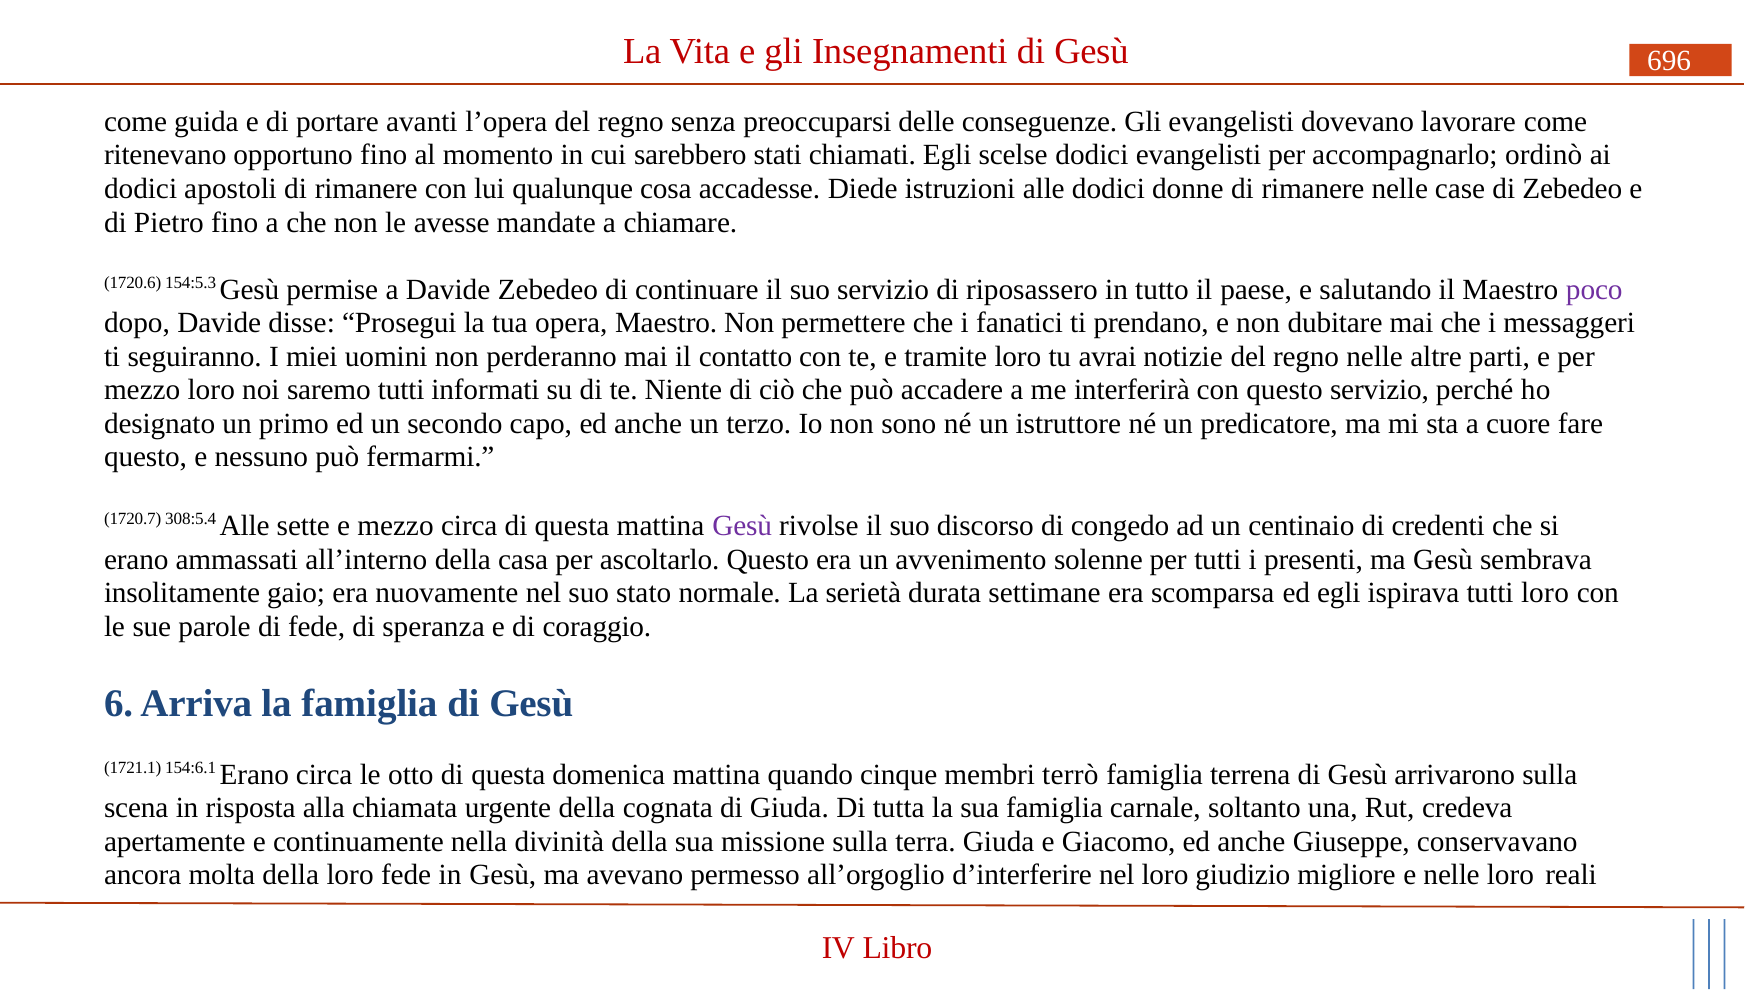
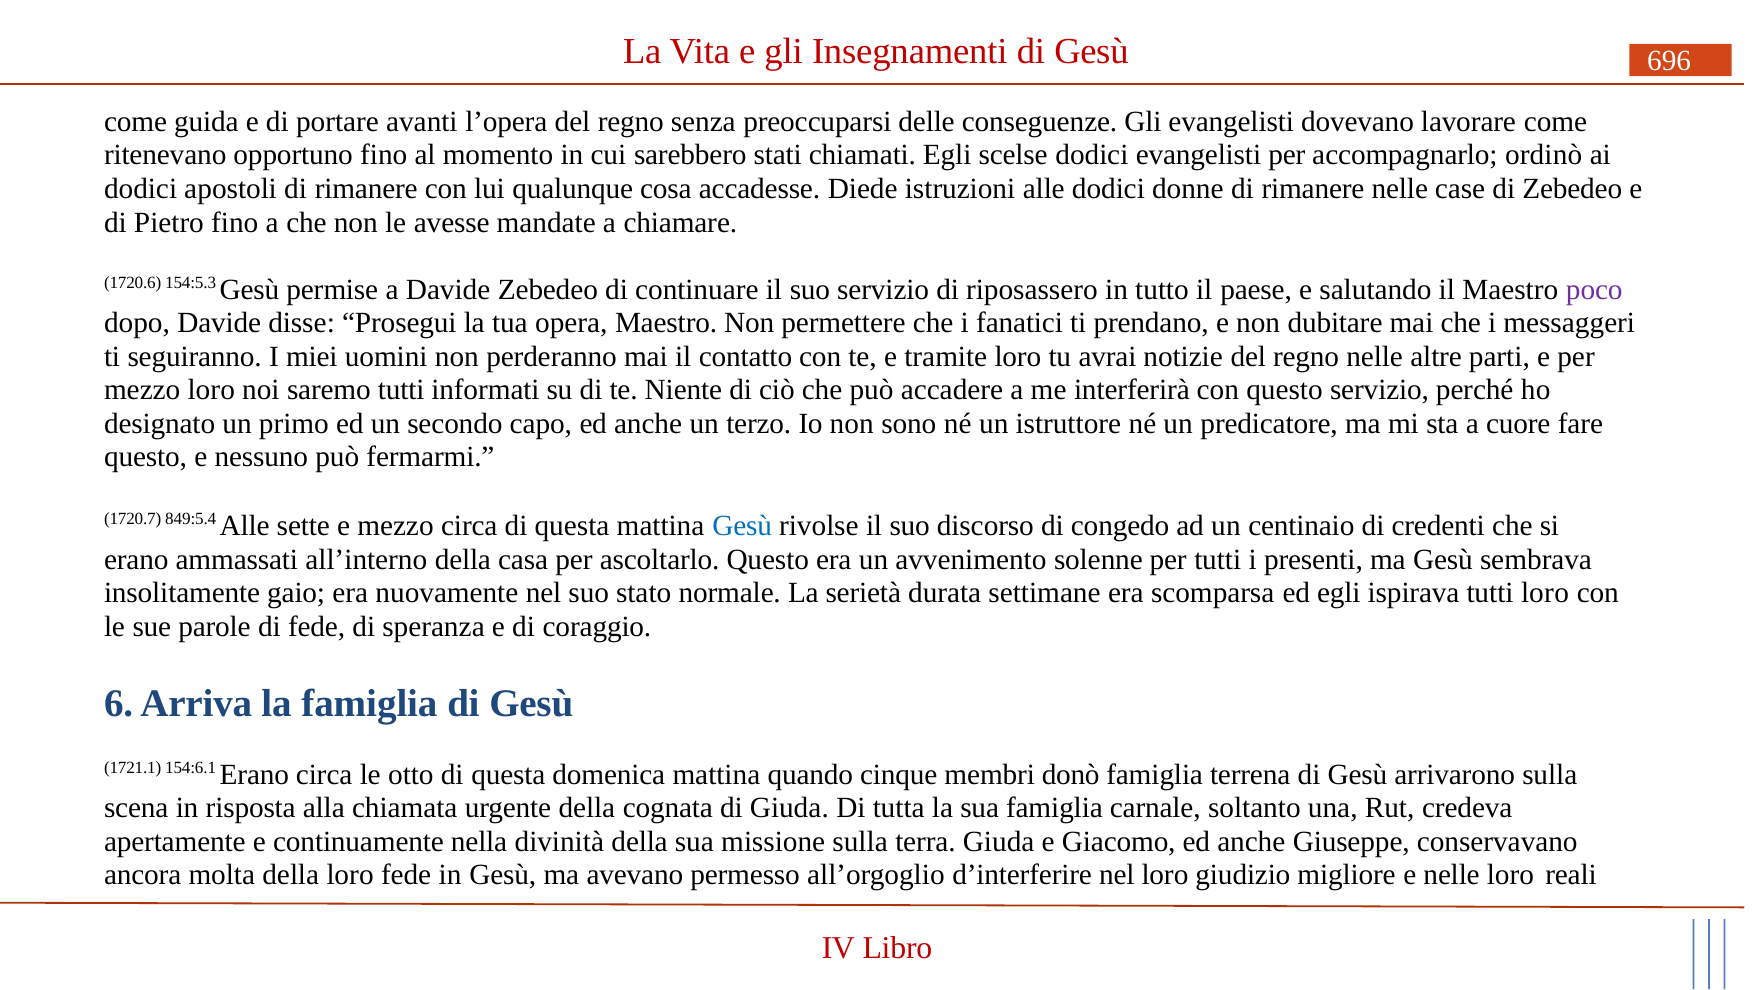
308:5.4: 308:5.4 -> 849:5.4
Gesù at (742, 526) colour: purple -> blue
terrò: terrò -> donò
